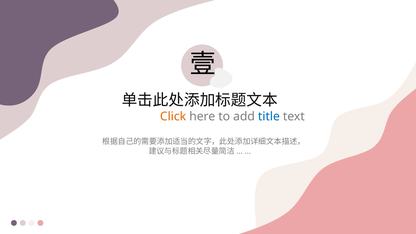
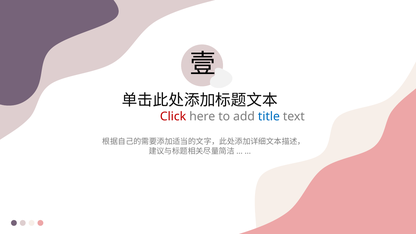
Click colour: orange -> red
